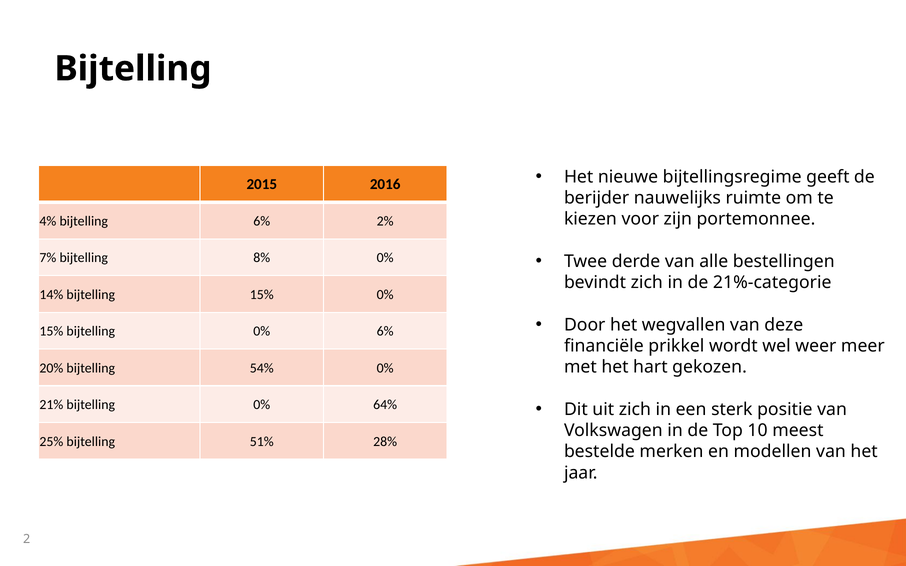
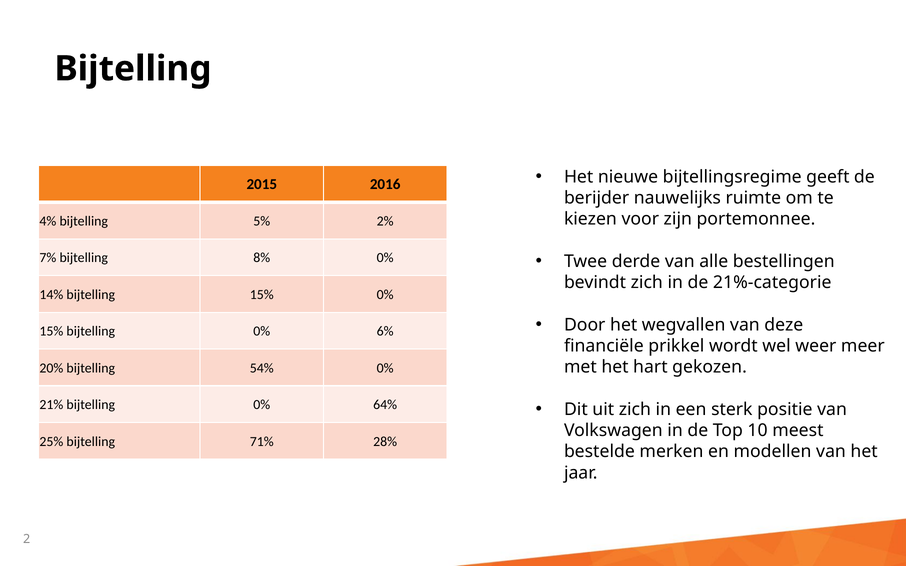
bijtelling 6%: 6% -> 5%
51%: 51% -> 71%
